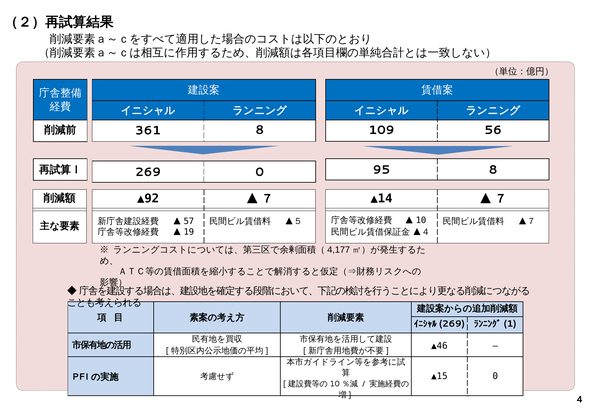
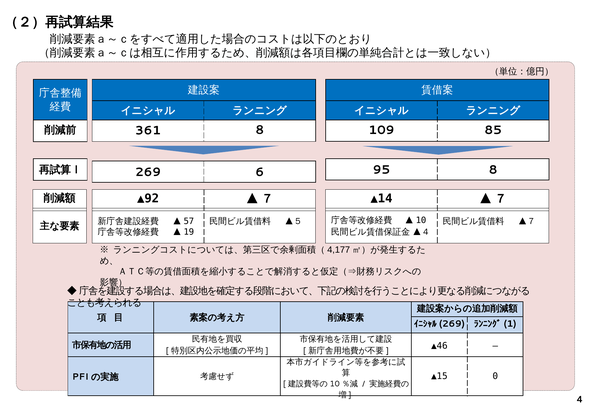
56: 56 -> 85
269 0: 0 -> 6
